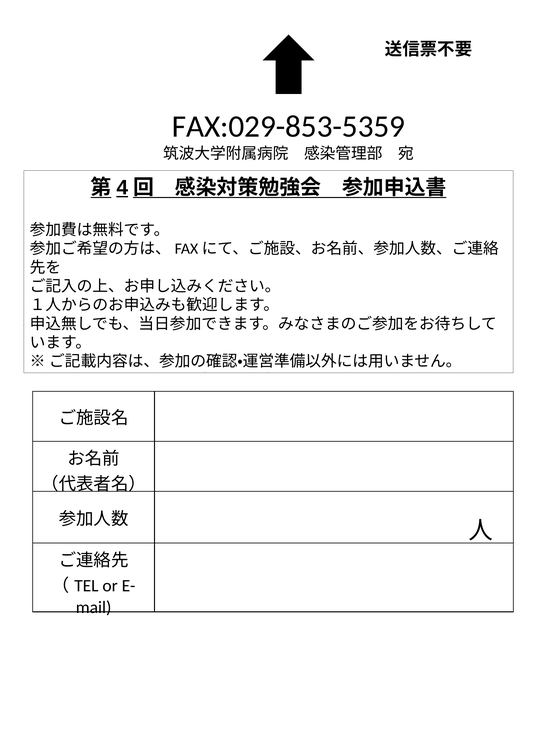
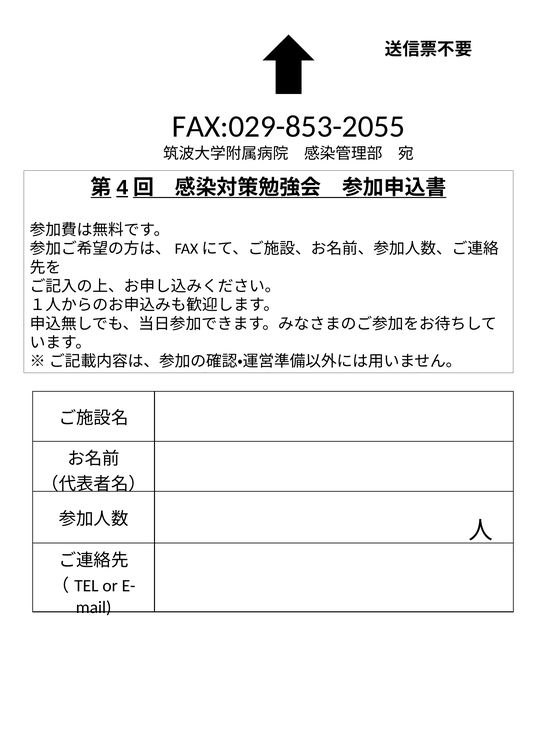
FAX:029-853-5359: FAX:029-853-5359 -> FAX:029-853-2055
